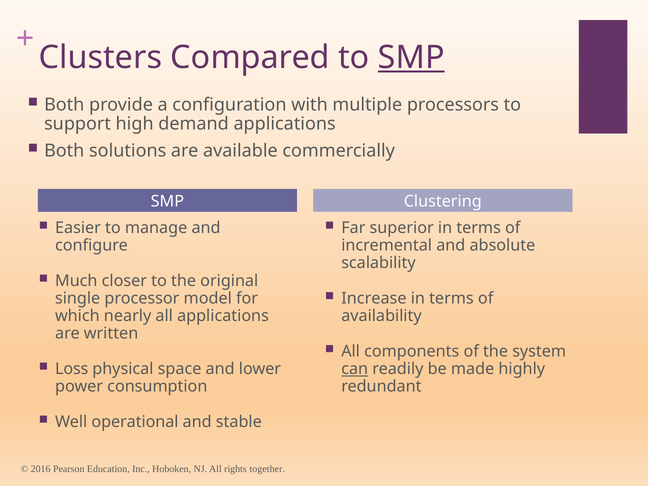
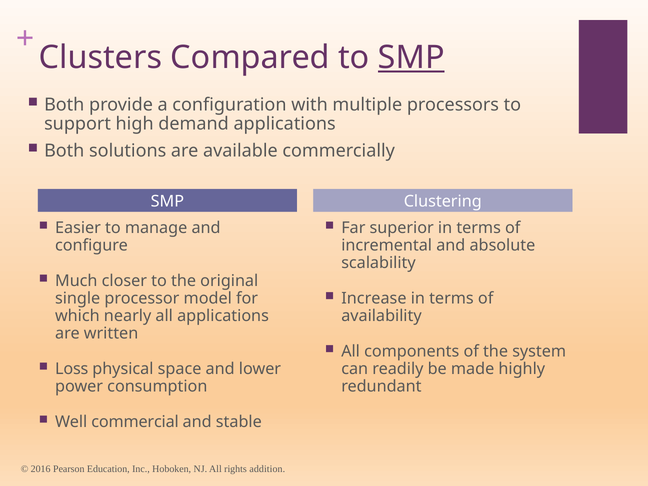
can underline: present -> none
operational: operational -> commercial
together: together -> addition
